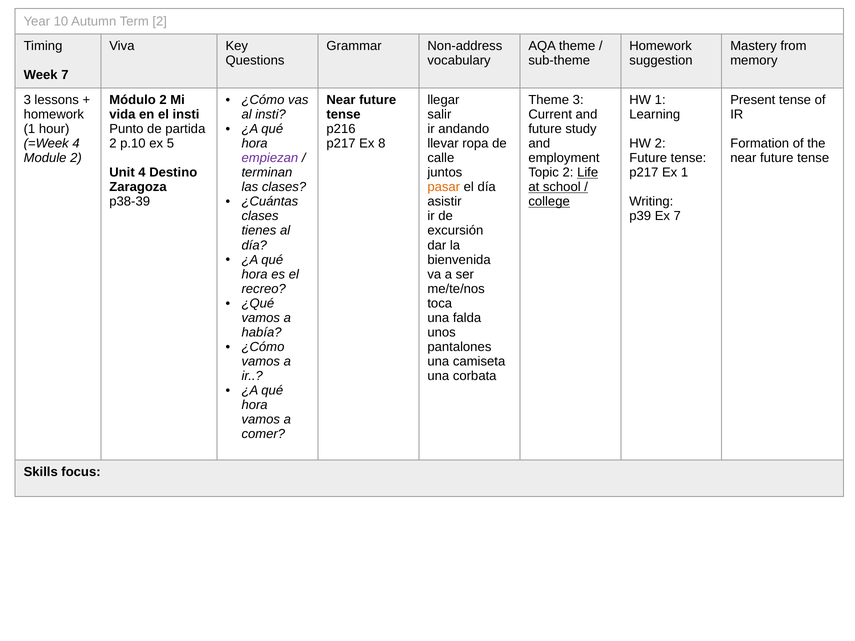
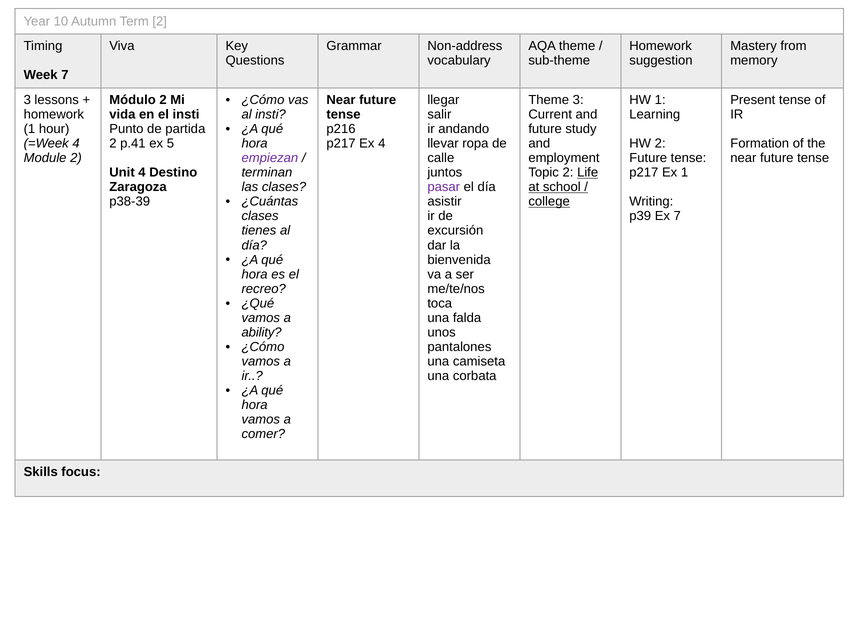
p.10: p.10 -> p.41
Ex 8: 8 -> 4
pasar colour: orange -> purple
había: había -> ability
